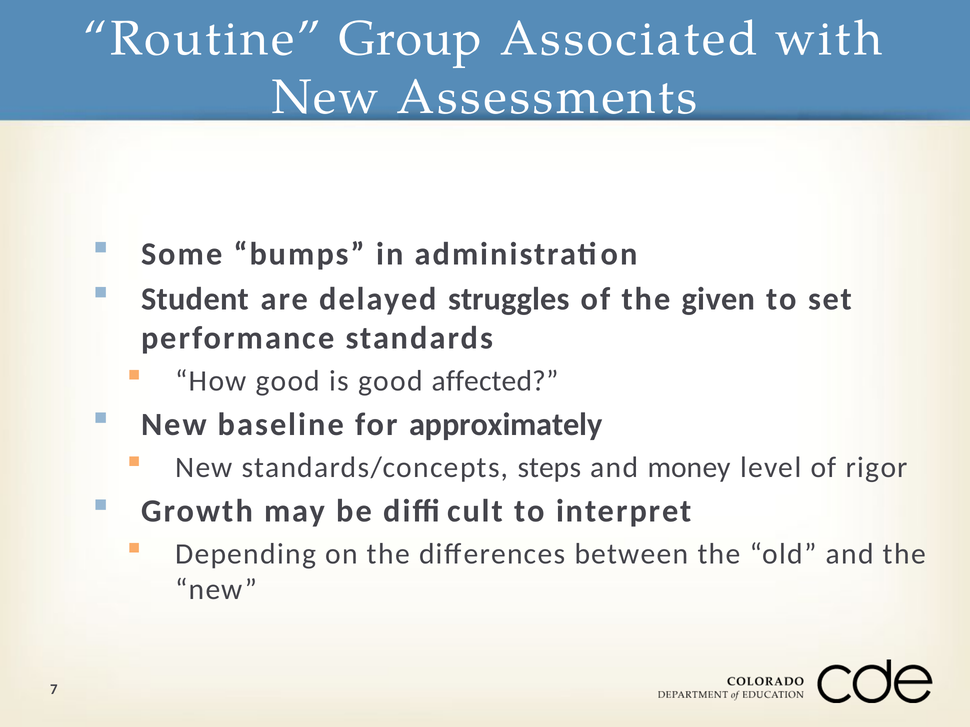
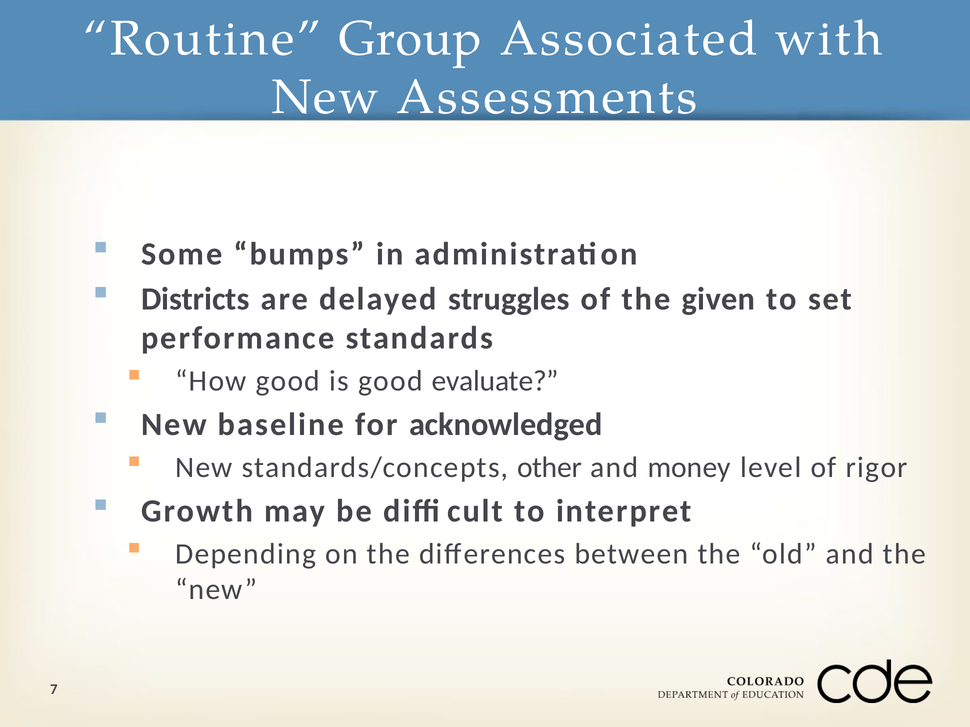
Student: Student -> Districts
affected: affected -> evaluate
approximately: approximately -> acknowledged
steps: steps -> other
